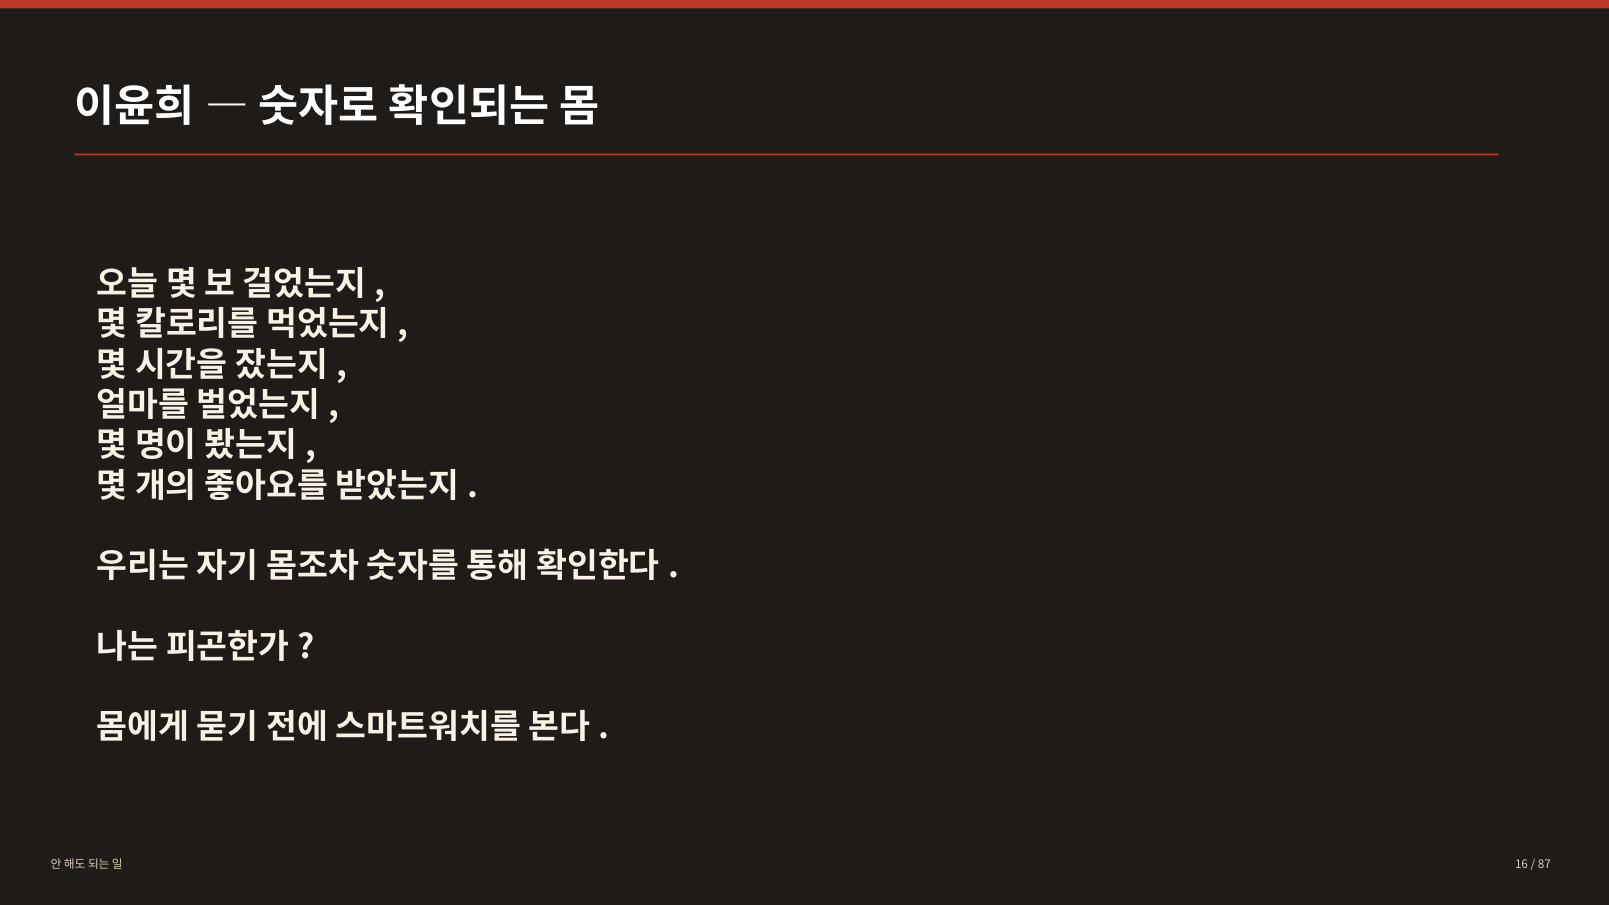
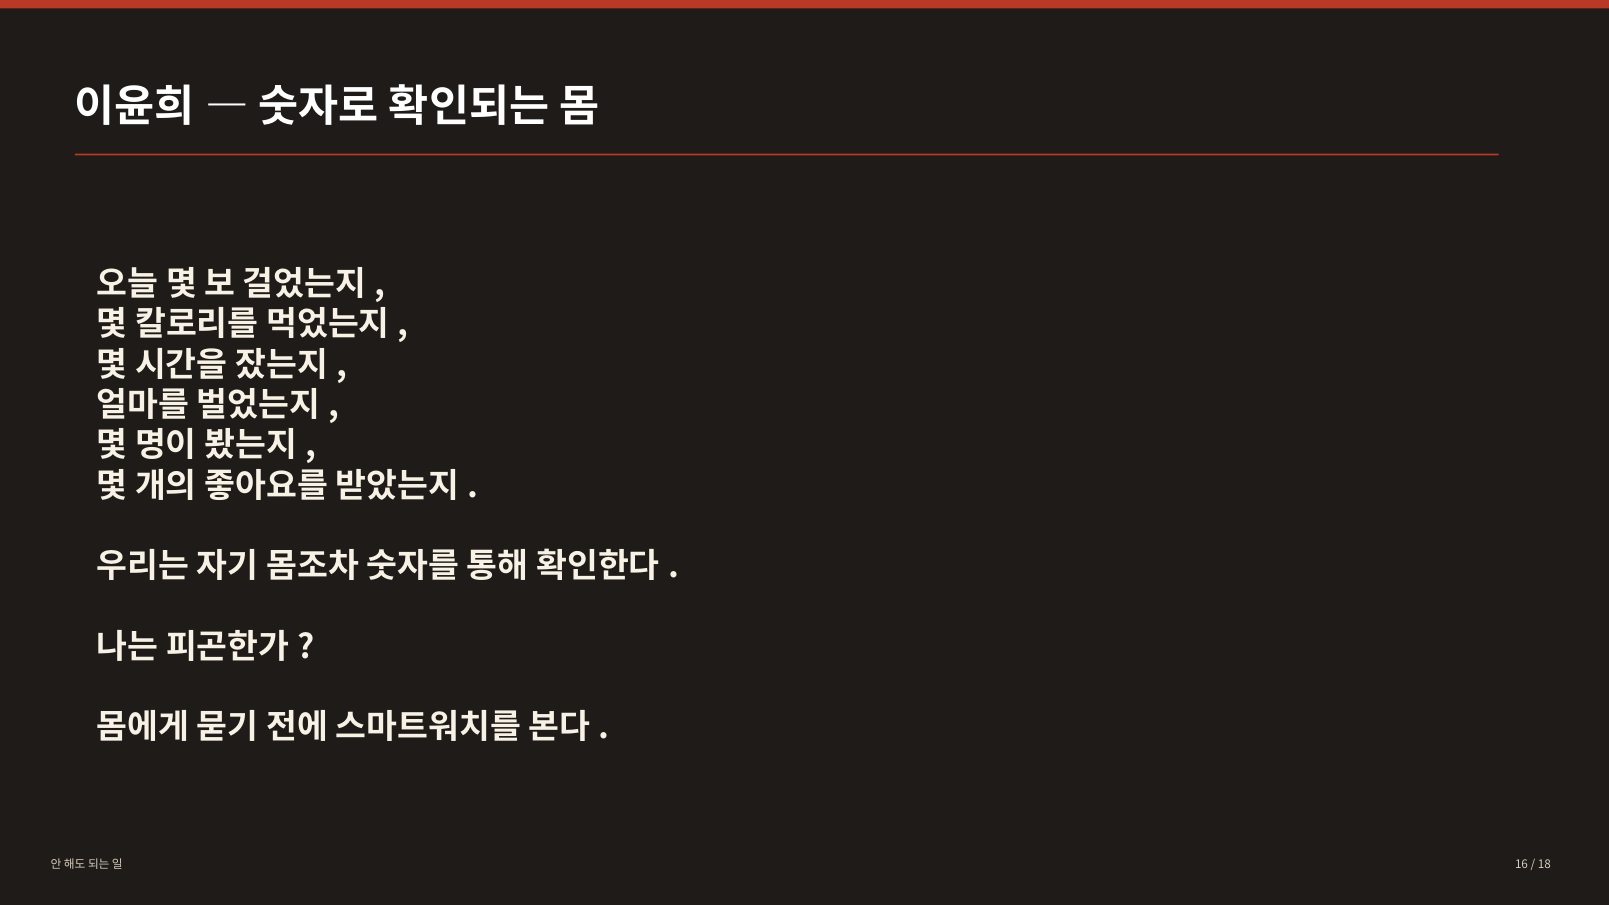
87: 87 -> 18
